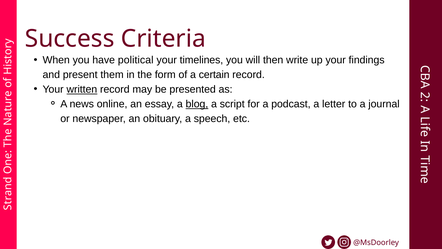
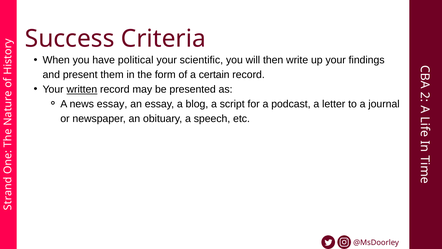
timelines: timelines -> scientific
news online: online -> essay
blog underline: present -> none
